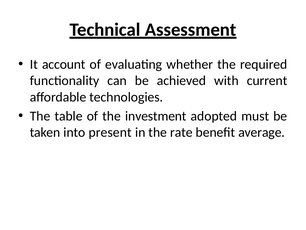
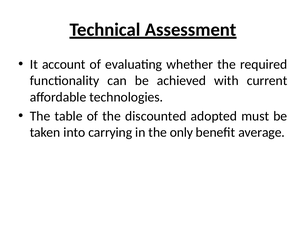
investment: investment -> discounted
present: present -> carrying
rate: rate -> only
